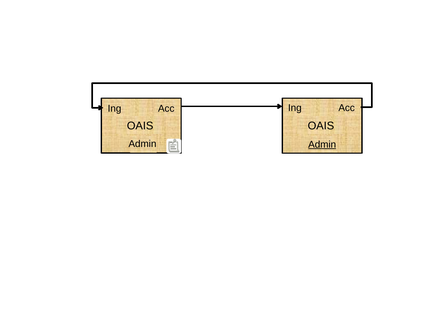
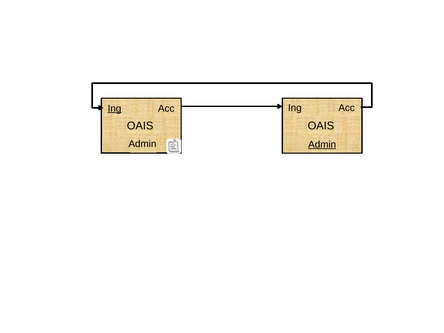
Ing at (114, 108) underline: none -> present
